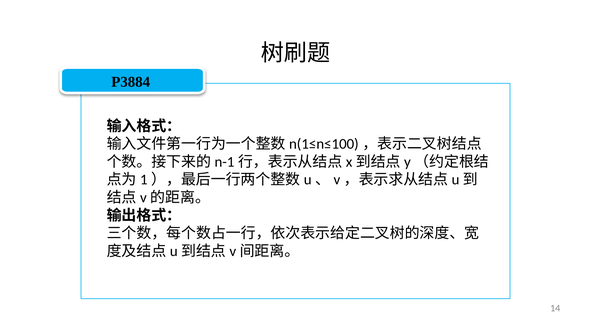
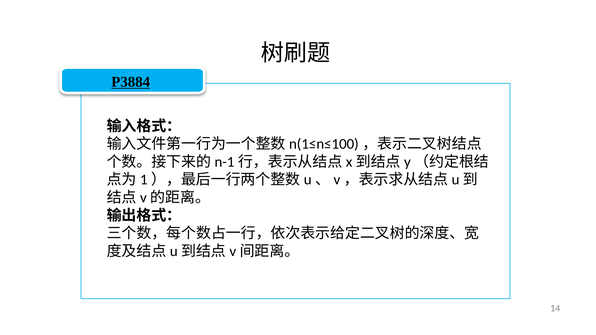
P3884 underline: none -> present
